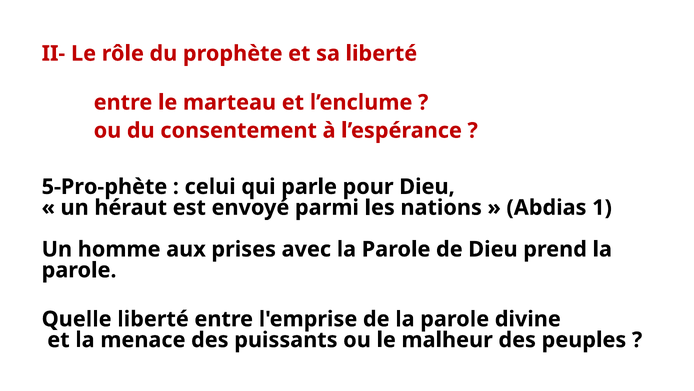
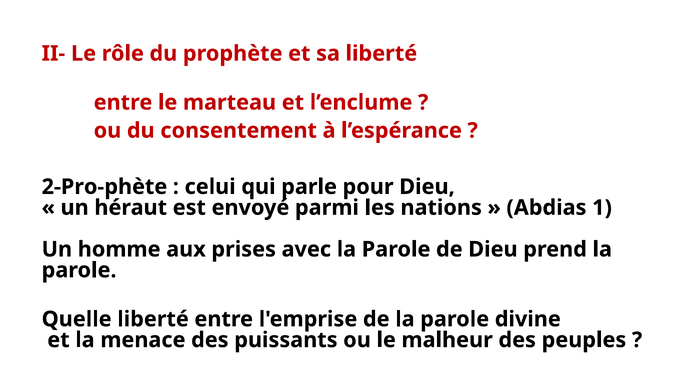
5-Pro-phète: 5-Pro-phète -> 2-Pro-phète
